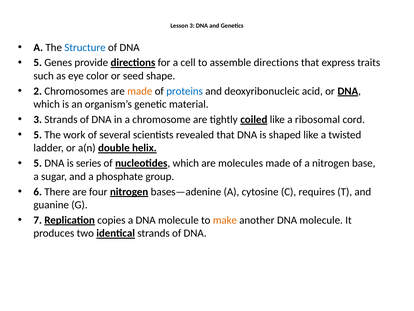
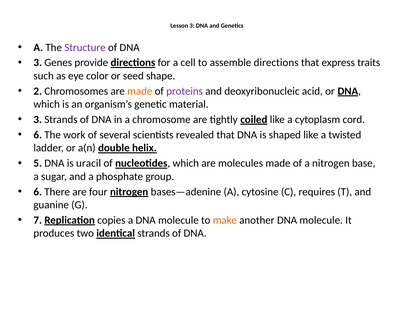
Structure colour: blue -> purple
5 at (38, 63): 5 -> 3
proteins colour: blue -> purple
ribosomal: ribosomal -> cytoplasm
5 at (38, 135): 5 -> 6
series: series -> uracil
